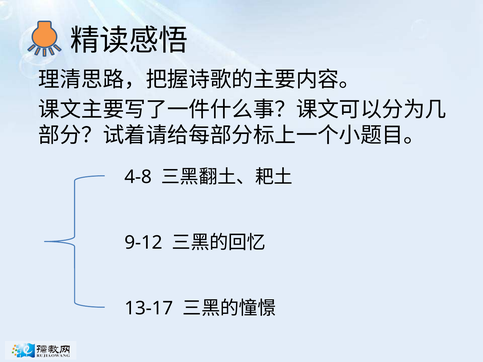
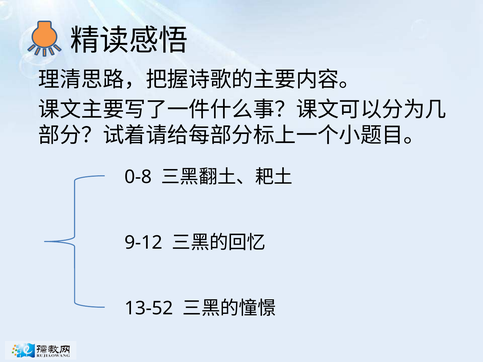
4-8: 4-8 -> 0-8
13-17: 13-17 -> 13-52
